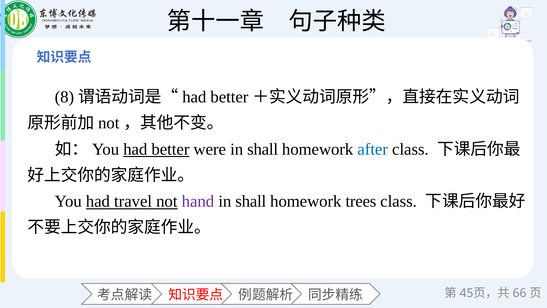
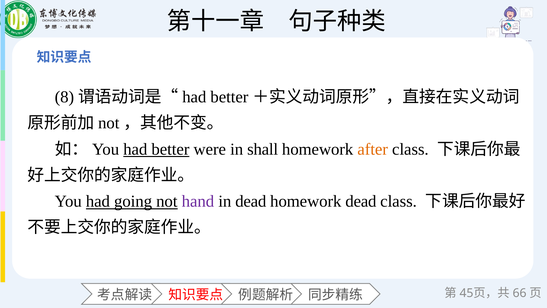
after colour: blue -> orange
travel: travel -> going
shall at (251, 201): shall -> dead
homework trees: trees -> dead
